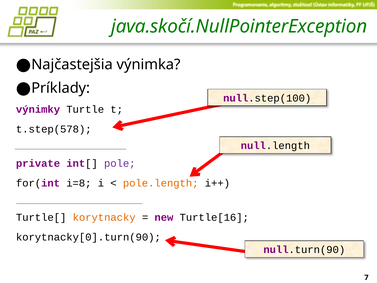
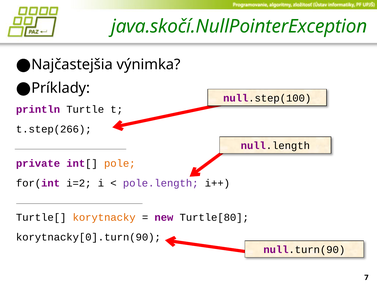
výnimky: výnimky -> println
t.step(578: t.step(578 -> t.step(266
pole colour: purple -> orange
i=8: i=8 -> i=2
pole.length colour: orange -> purple
Turtle[16: Turtle[16 -> Turtle[80
